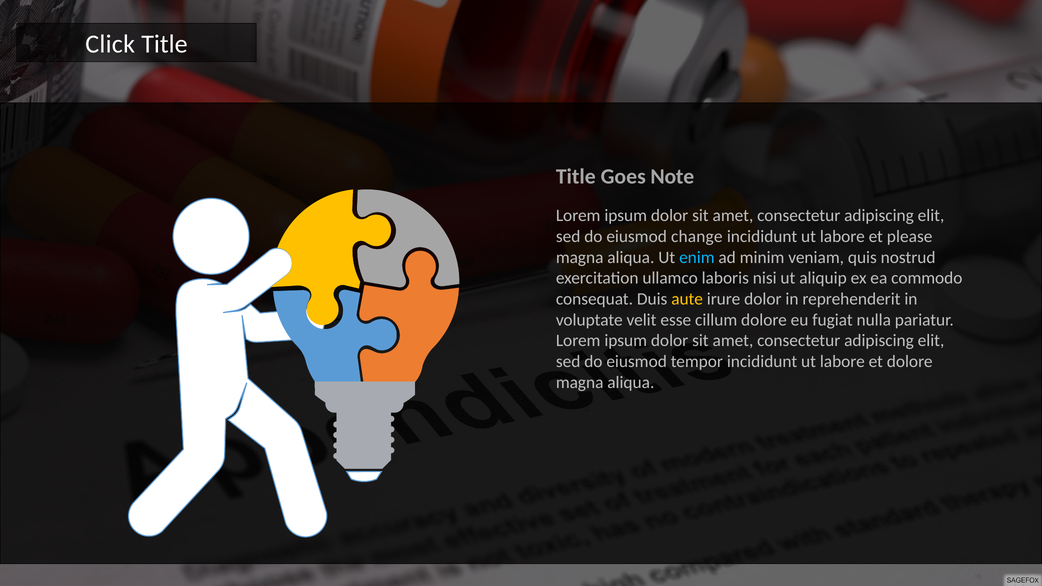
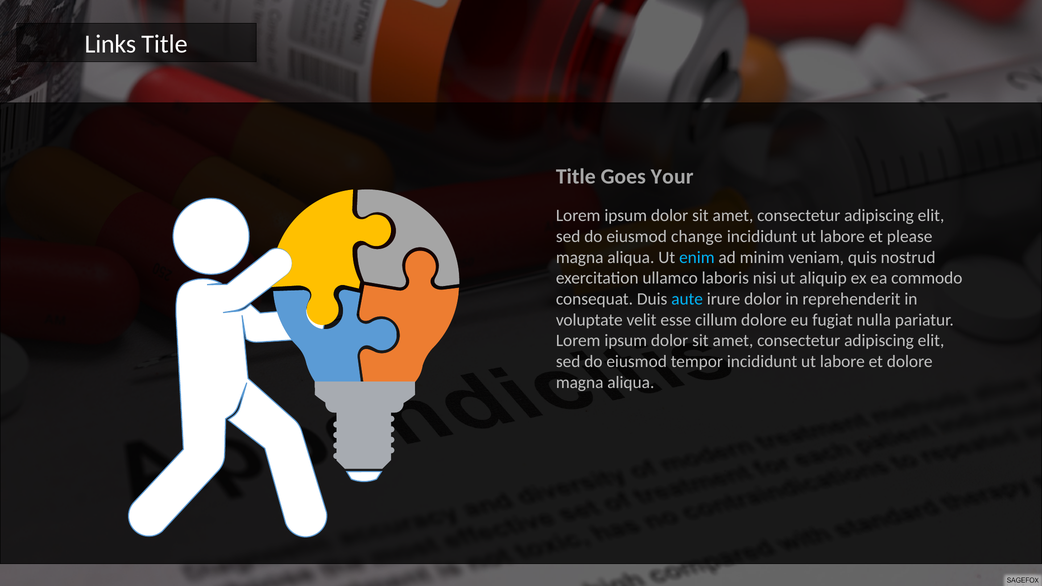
Click: Click -> Links
Note: Note -> Your
aute colour: yellow -> light blue
